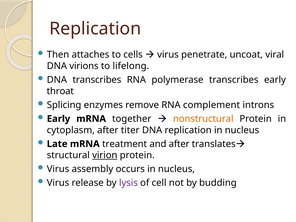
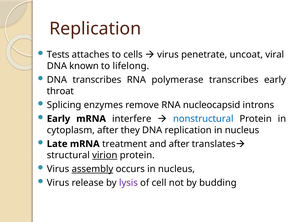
Then: Then -> Tests
virions: virions -> known
complement: complement -> nucleocapsid
together: together -> interfere
nonstructural colour: orange -> blue
titer: titer -> they
assembly underline: none -> present
